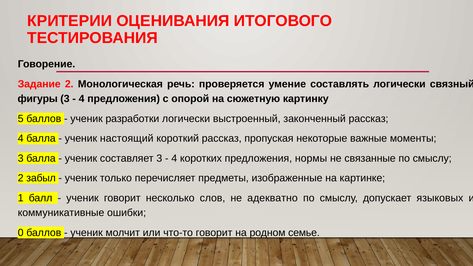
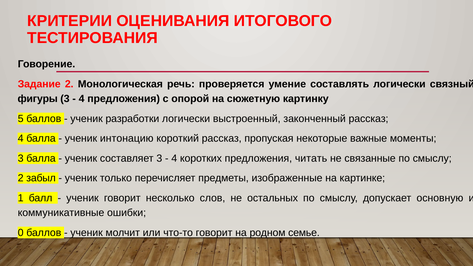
настоящий: настоящий -> интонацию
нормы: нормы -> читать
адекватно: адекватно -> остальных
языковых: языковых -> основную
